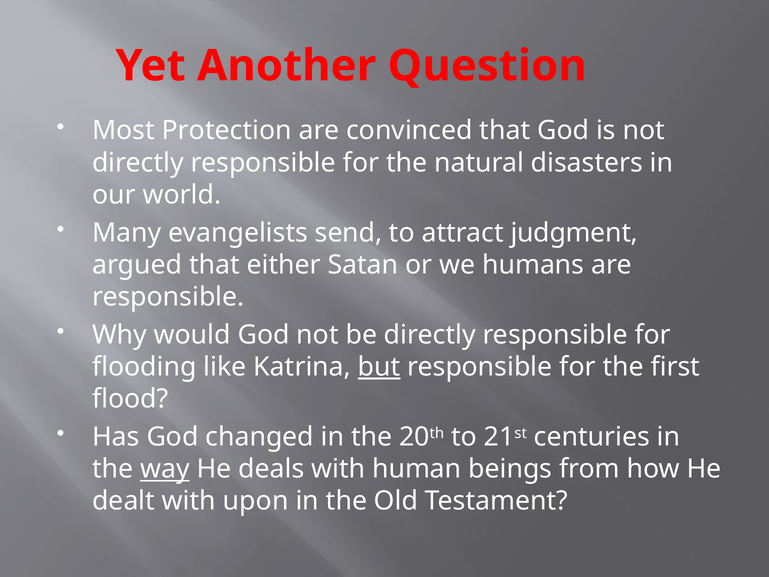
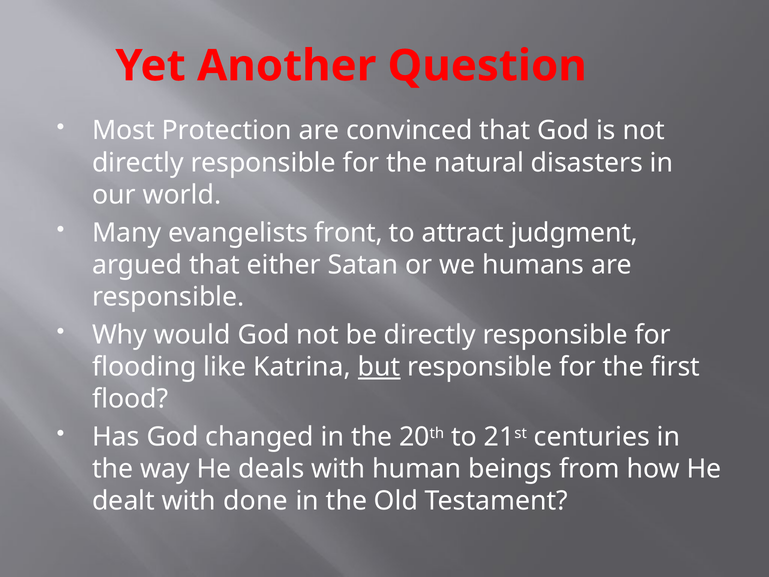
send: send -> front
way underline: present -> none
upon: upon -> done
